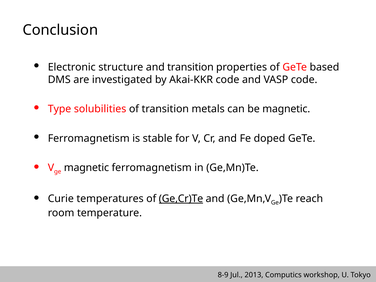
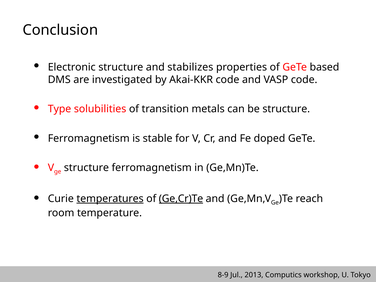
and transition: transition -> stabilizes
be magnetic: magnetic -> structure
magnetic at (86, 168): magnetic -> structure
temperatures underline: none -> present
